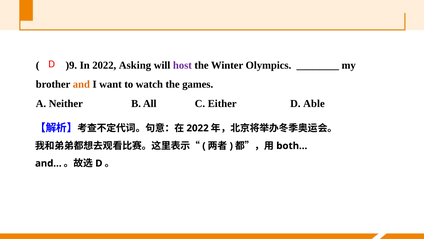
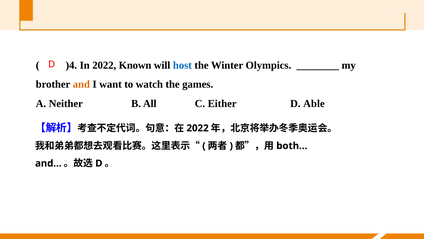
)9: )9 -> )4
Asking: Asking -> Known
host colour: purple -> blue
